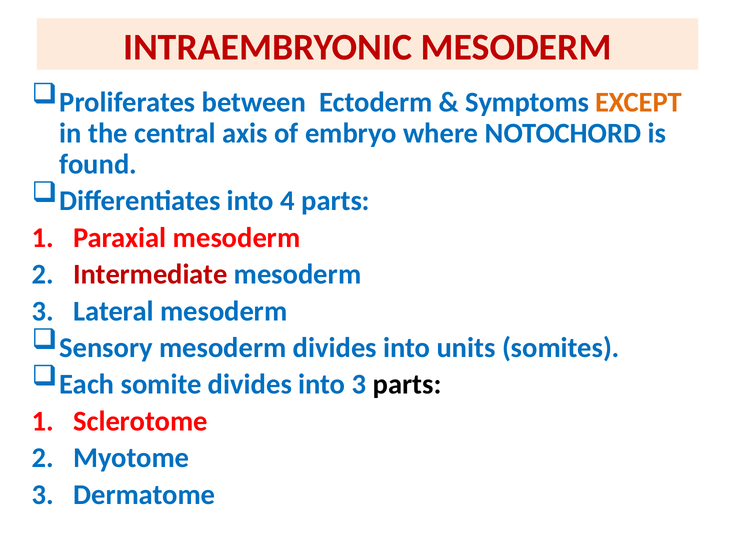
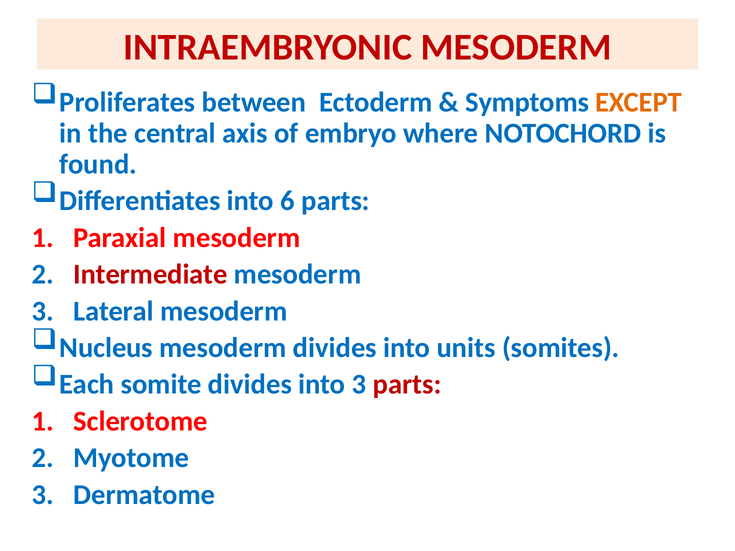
4: 4 -> 6
Sensory: Sensory -> Nucleus
parts at (407, 385) colour: black -> red
